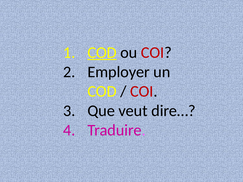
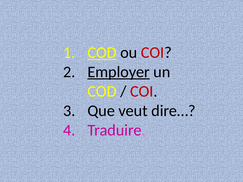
Employer underline: none -> present
